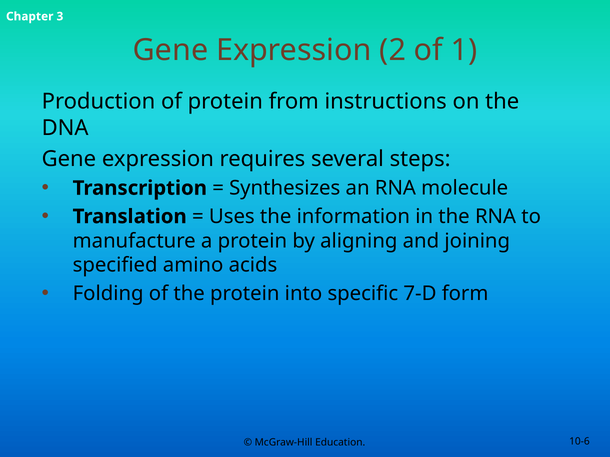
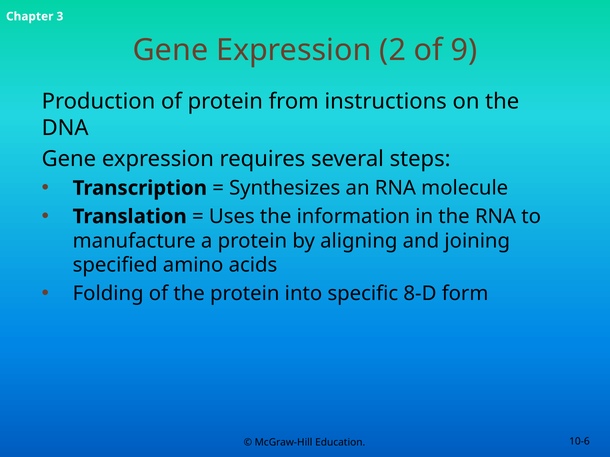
1: 1 -> 9
7-D: 7-D -> 8-D
